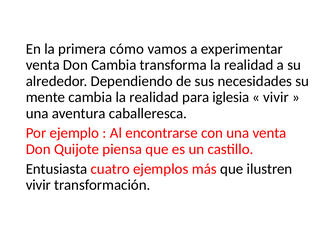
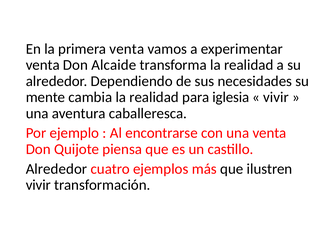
primera cómo: cómo -> venta
Don Cambia: Cambia -> Alcaide
Entusiasta at (57, 169): Entusiasta -> Alrededor
